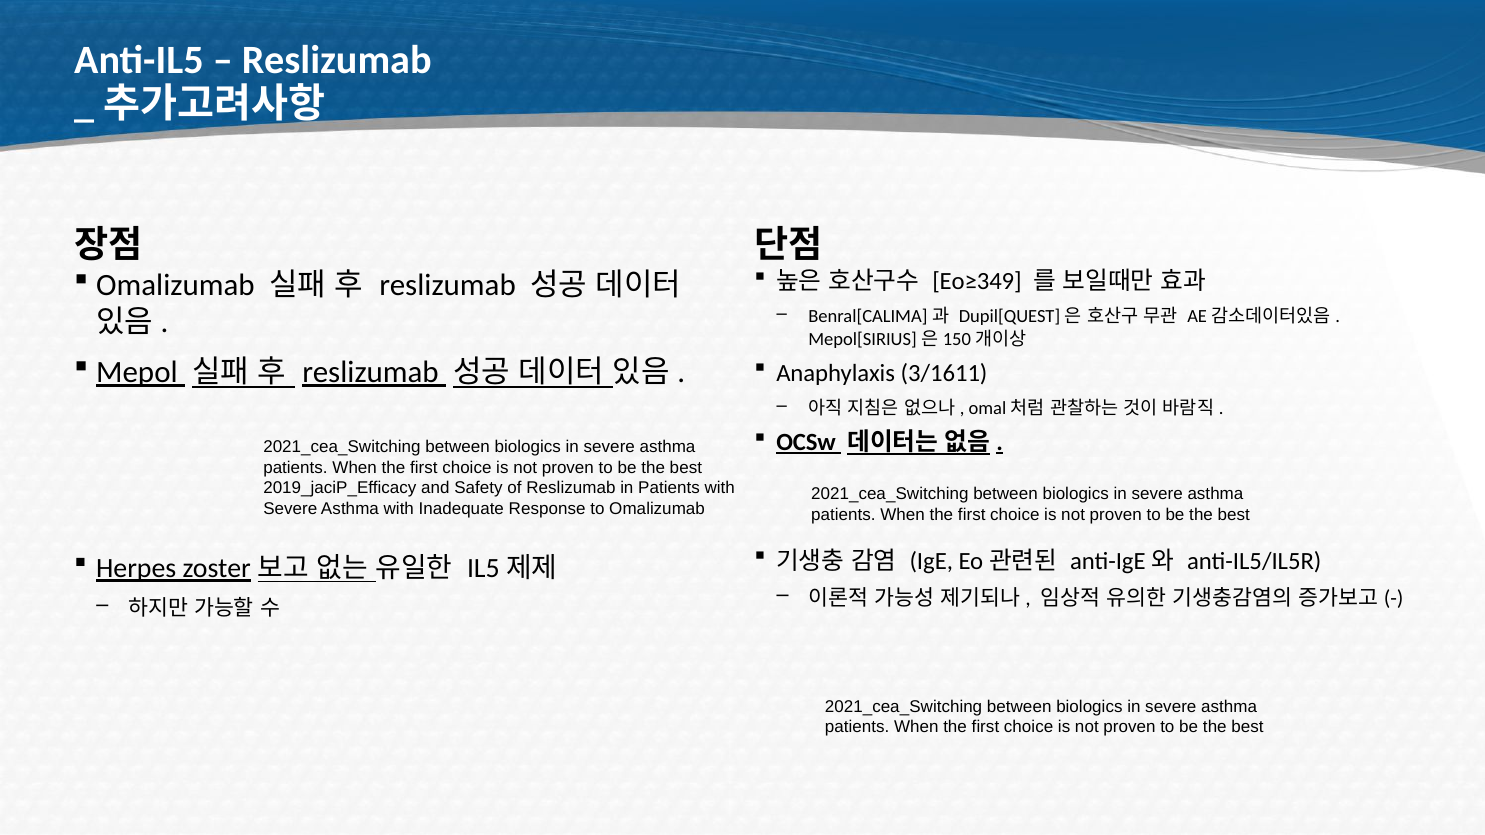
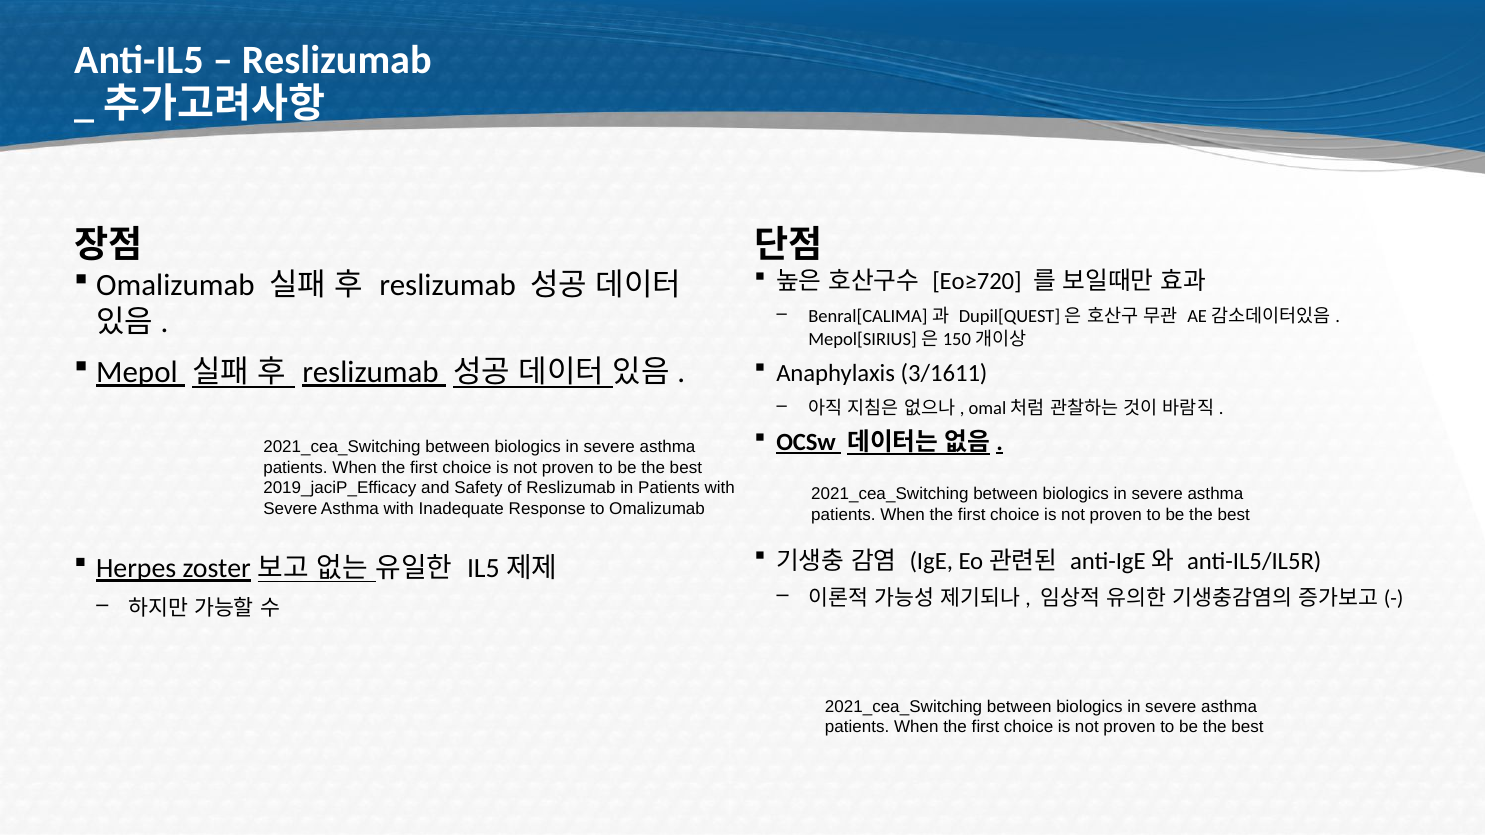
Eo≥349: Eo≥349 -> Eo≥720
